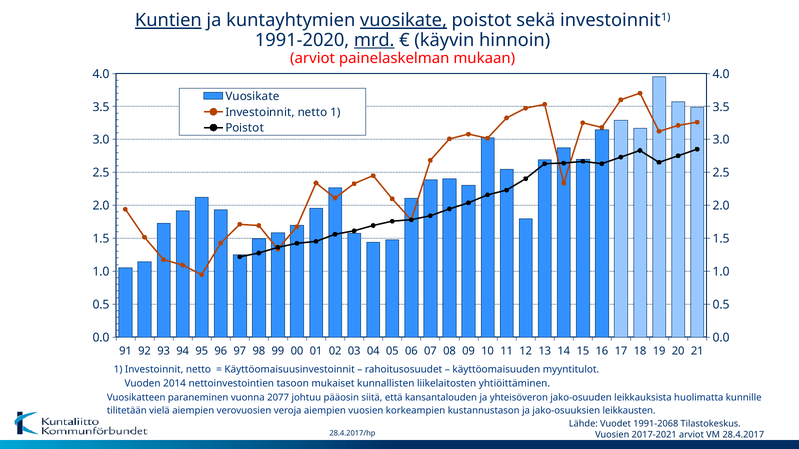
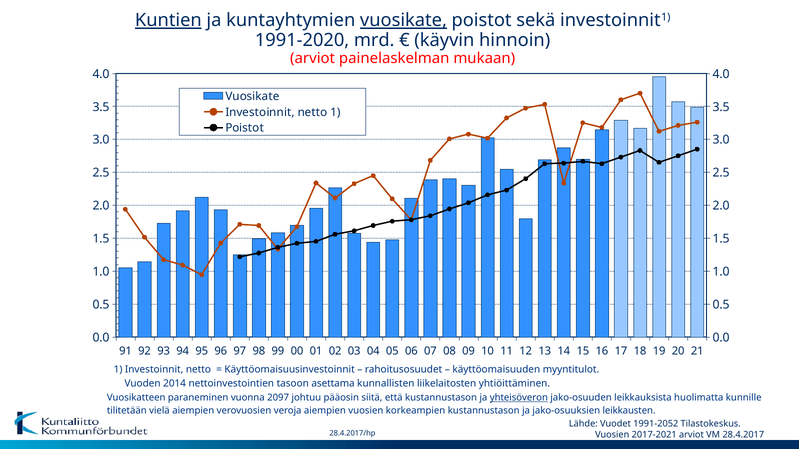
mrd underline: present -> none
mukaiset: mukaiset -> asettama
2077: 2077 -> 2097
että kansantalouden: kansantalouden -> kustannustason
yhteisöveron underline: none -> present
1991-2068: 1991-2068 -> 1991-2052
